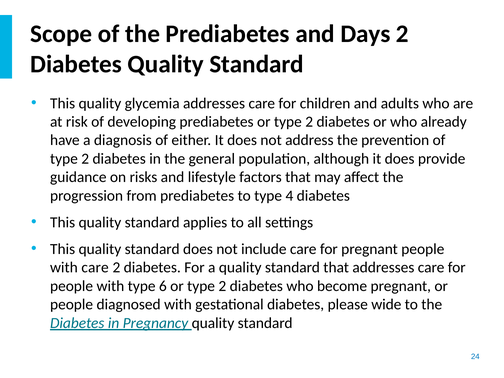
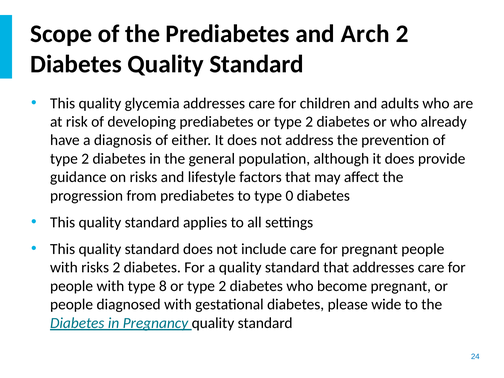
Days: Days -> Arch
4: 4 -> 0
with care: care -> risks
6: 6 -> 8
